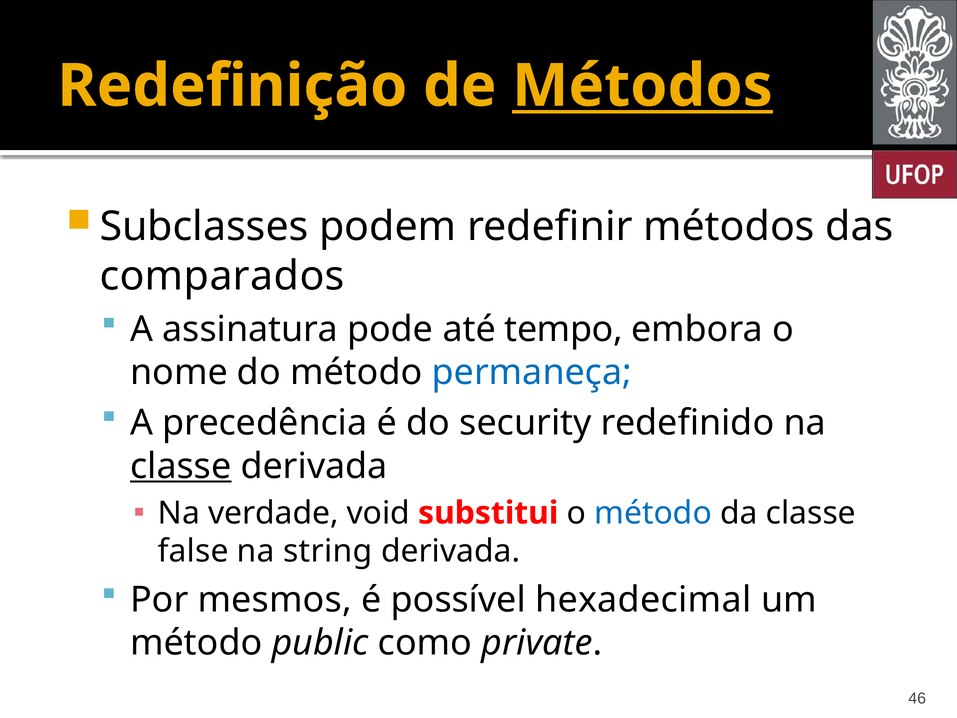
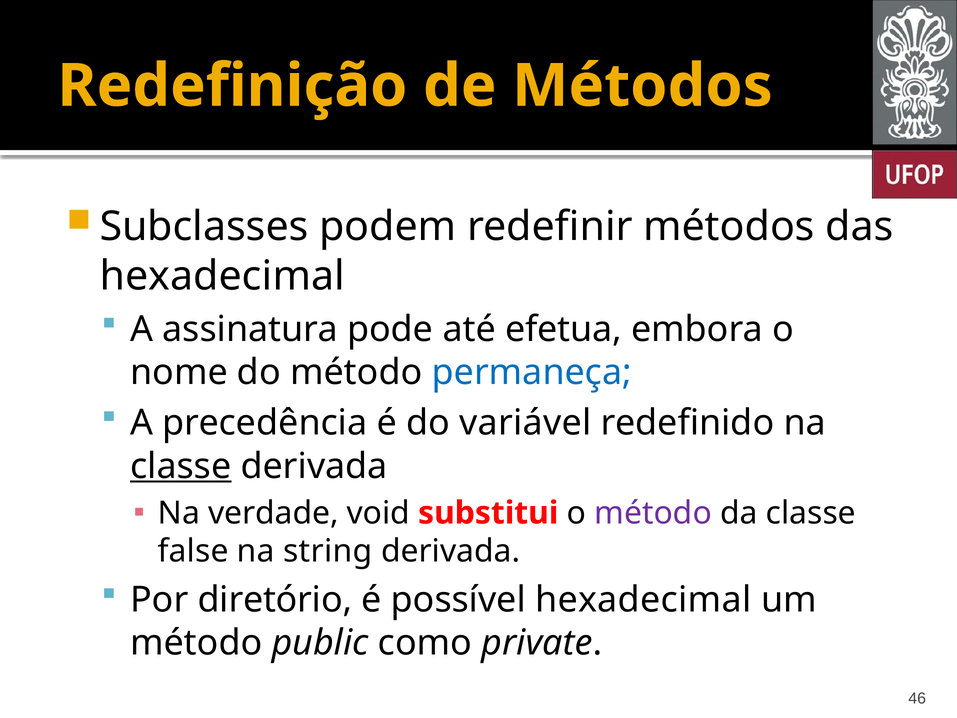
Métodos at (642, 86) underline: present -> none
comparados at (222, 276): comparados -> hexadecimal
tempo: tempo -> efetua
security: security -> variável
método at (653, 513) colour: blue -> purple
mesmos: mesmos -> diretório
